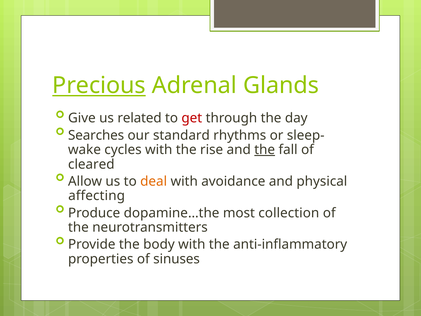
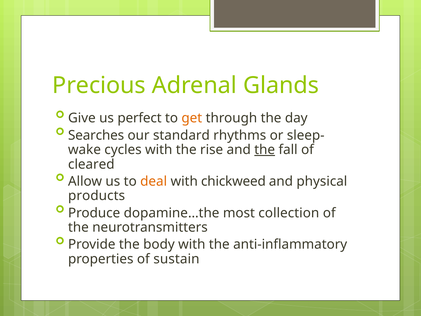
Precious underline: present -> none
related: related -> perfect
get colour: red -> orange
avoidance: avoidance -> chickweed
affecting: affecting -> products
sinuses: sinuses -> sustain
